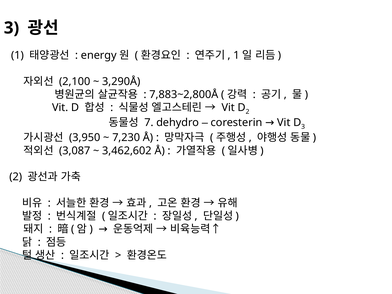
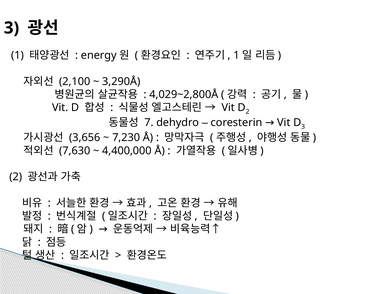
7,883~2,800Å: 7,883~2,800Å -> 4,029~2,800Å
3,950: 3,950 -> 3,656
3,087: 3,087 -> 7,630
3,462,602: 3,462,602 -> 4,400,000
